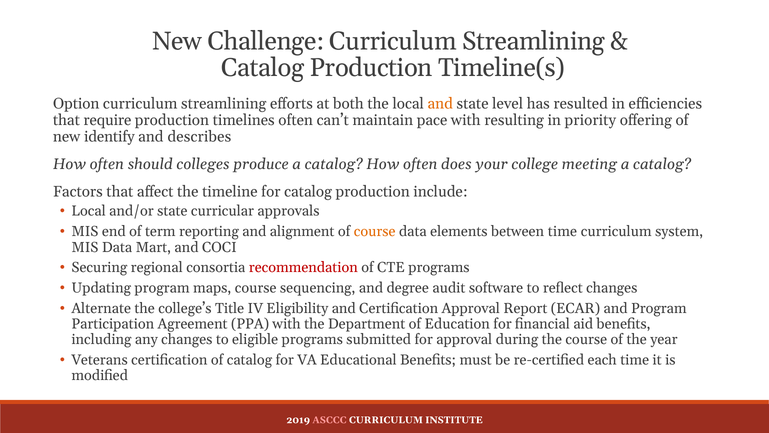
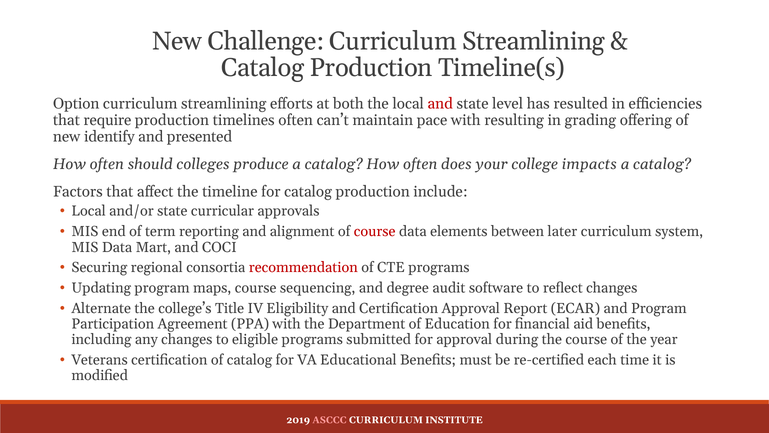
and at (440, 104) colour: orange -> red
priority: priority -> grading
describes: describes -> presented
meeting: meeting -> impacts
course at (375, 231) colour: orange -> red
between time: time -> later
